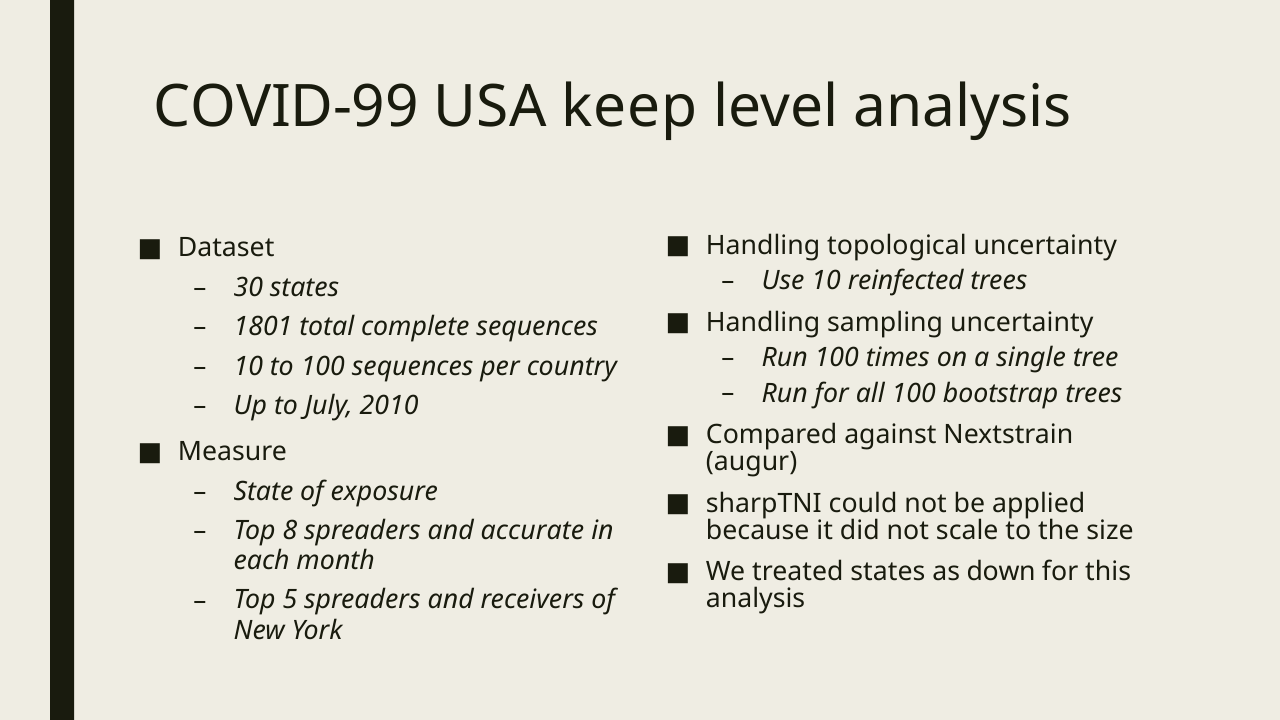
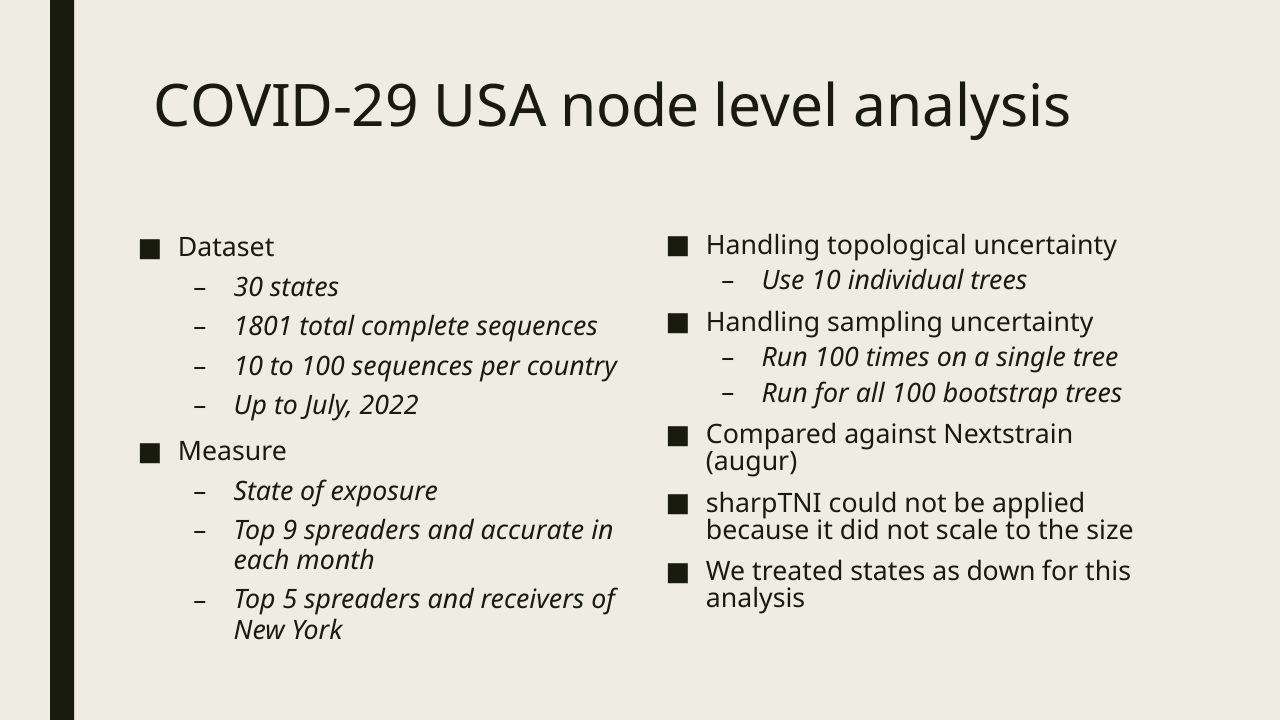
COVID-99: COVID-99 -> COVID-29
keep: keep -> node
reinfected: reinfected -> individual
2010: 2010 -> 2022
8: 8 -> 9
